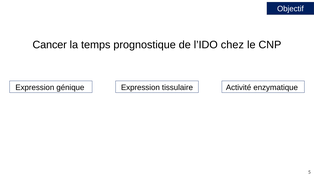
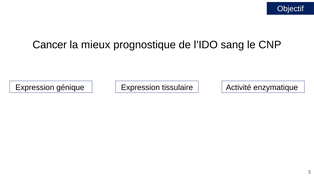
temps: temps -> mieux
chez: chez -> sang
